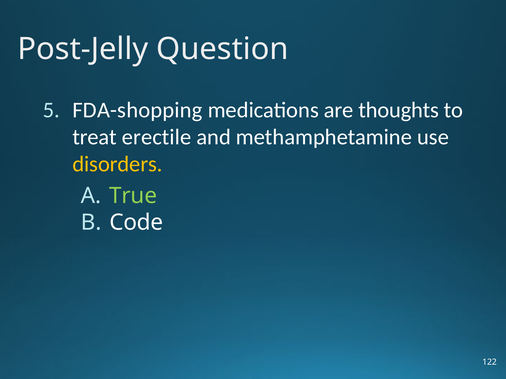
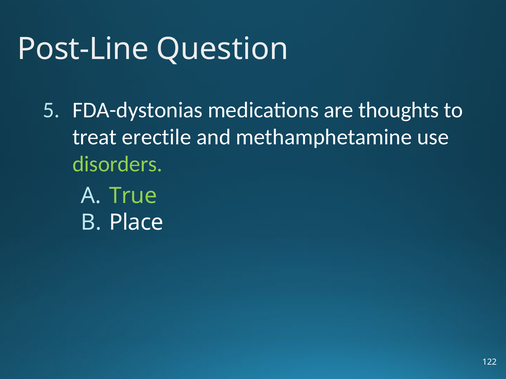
Post-Jelly: Post-Jelly -> Post-Line
FDA-shopping: FDA-shopping -> FDA-dystonias
disorders colour: yellow -> light green
Code: Code -> Place
